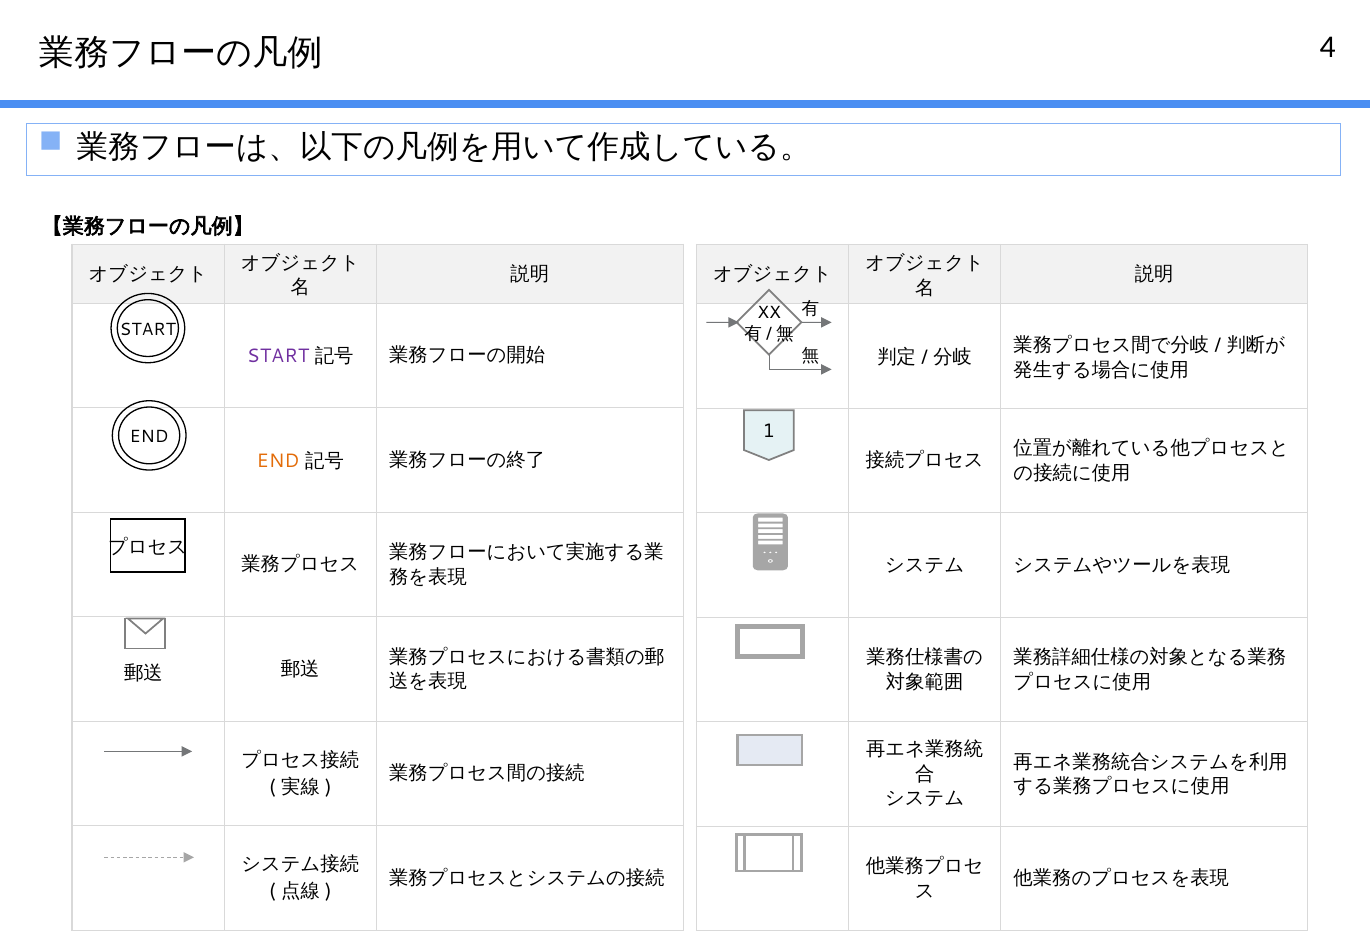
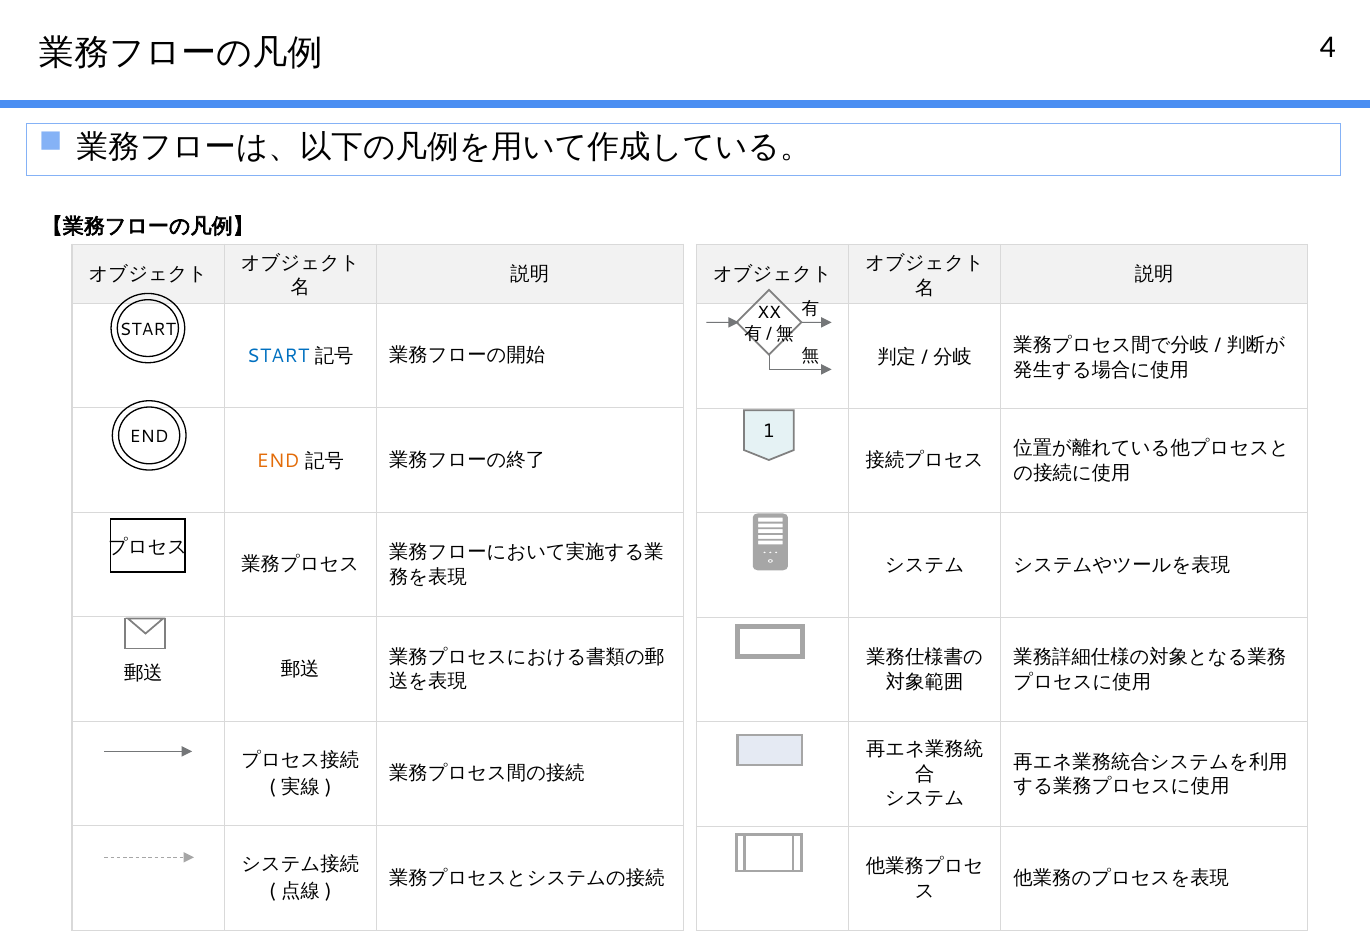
START at (278, 357) colour: purple -> blue
